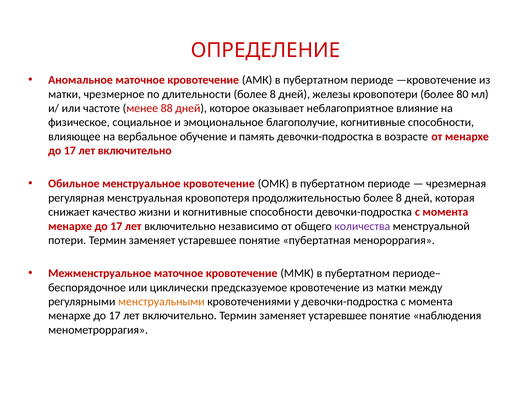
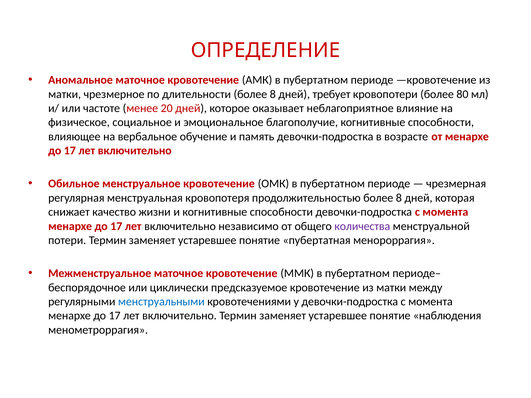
железы: железы -> требует
88: 88 -> 20
менструальными colour: orange -> blue
